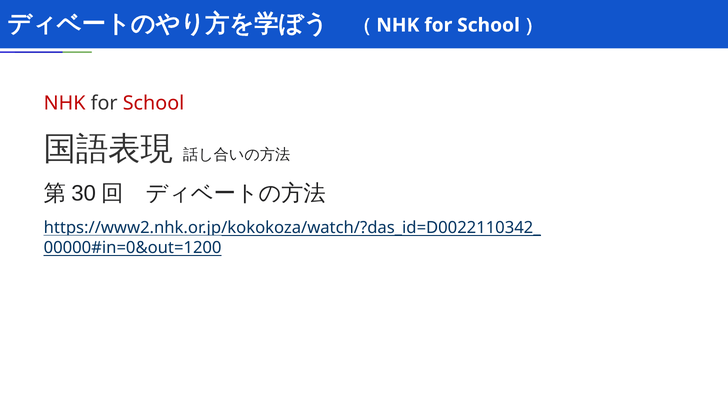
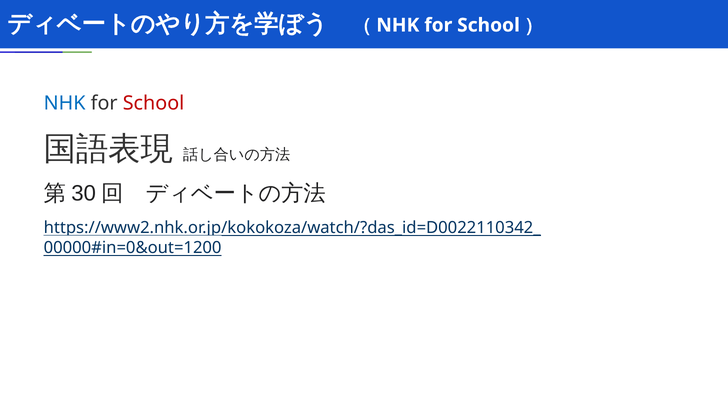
NHK at (65, 103) colour: red -> blue
